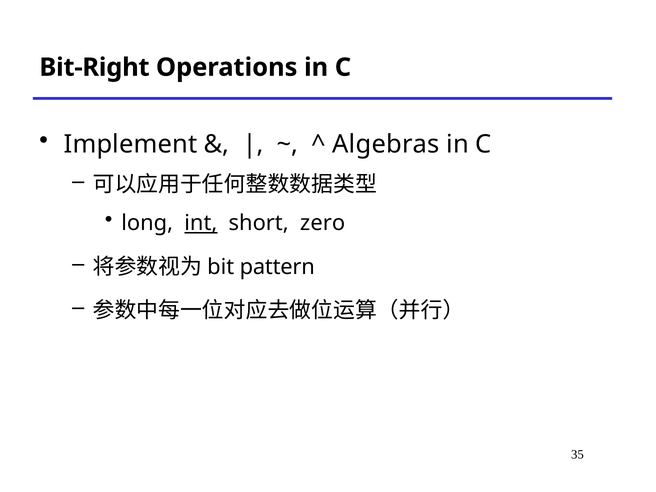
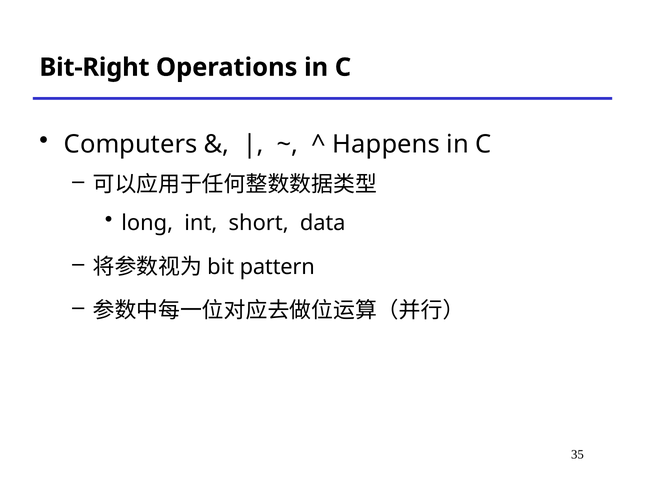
Implement: Implement -> Computers
Algebras: Algebras -> Happens
int underline: present -> none
zero: zero -> data
